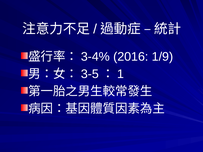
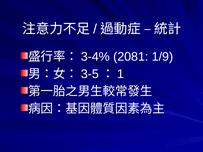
2016: 2016 -> 2081
